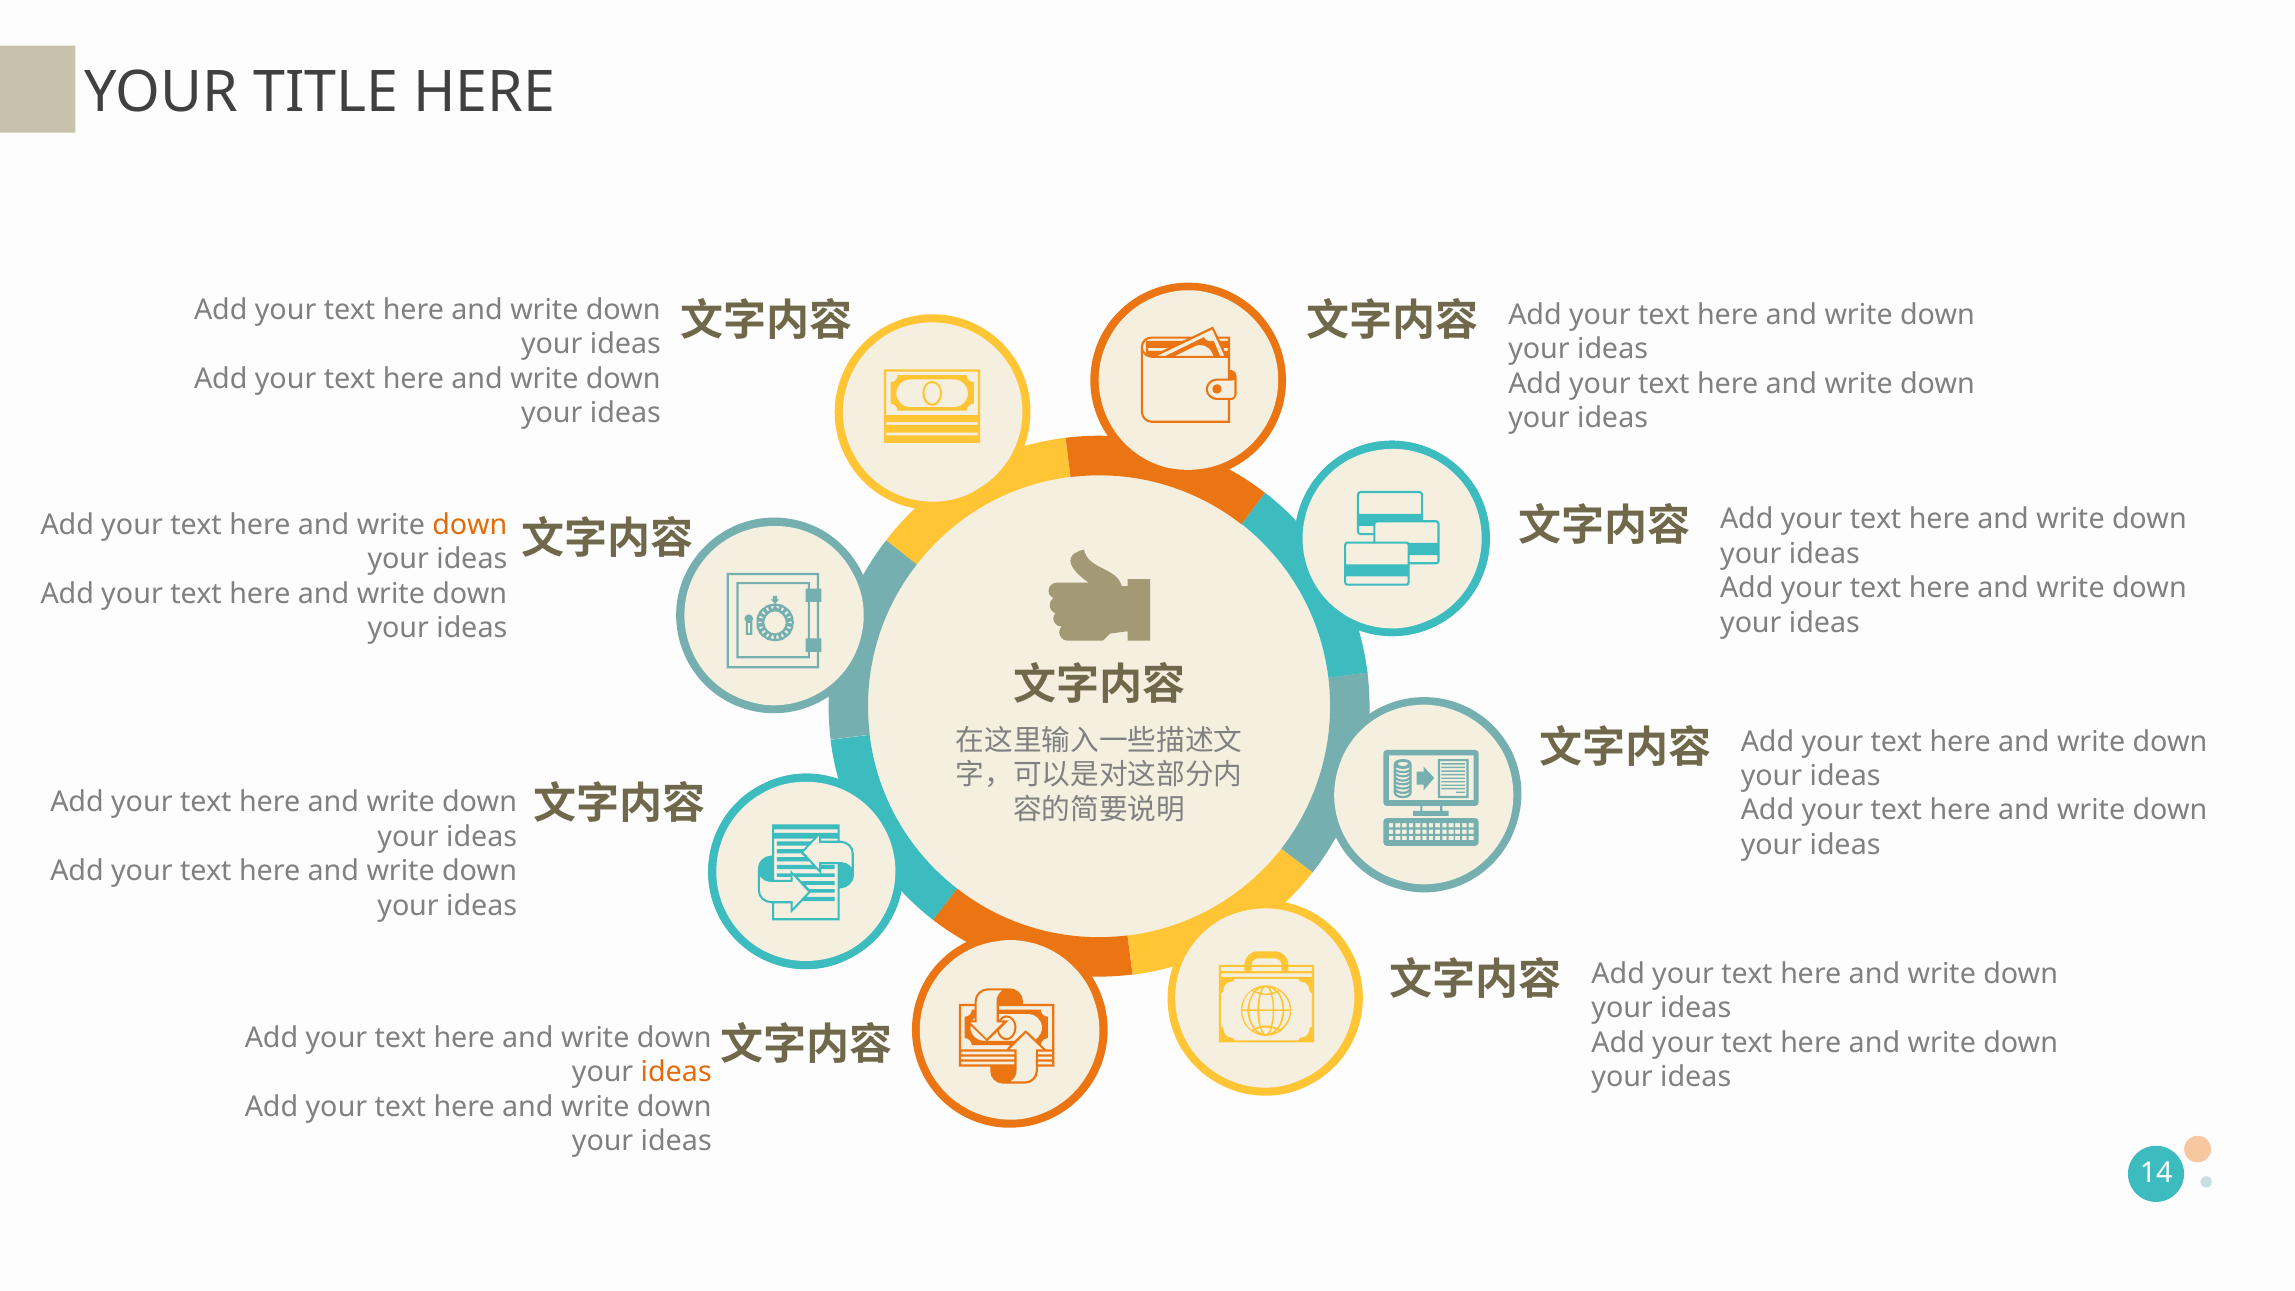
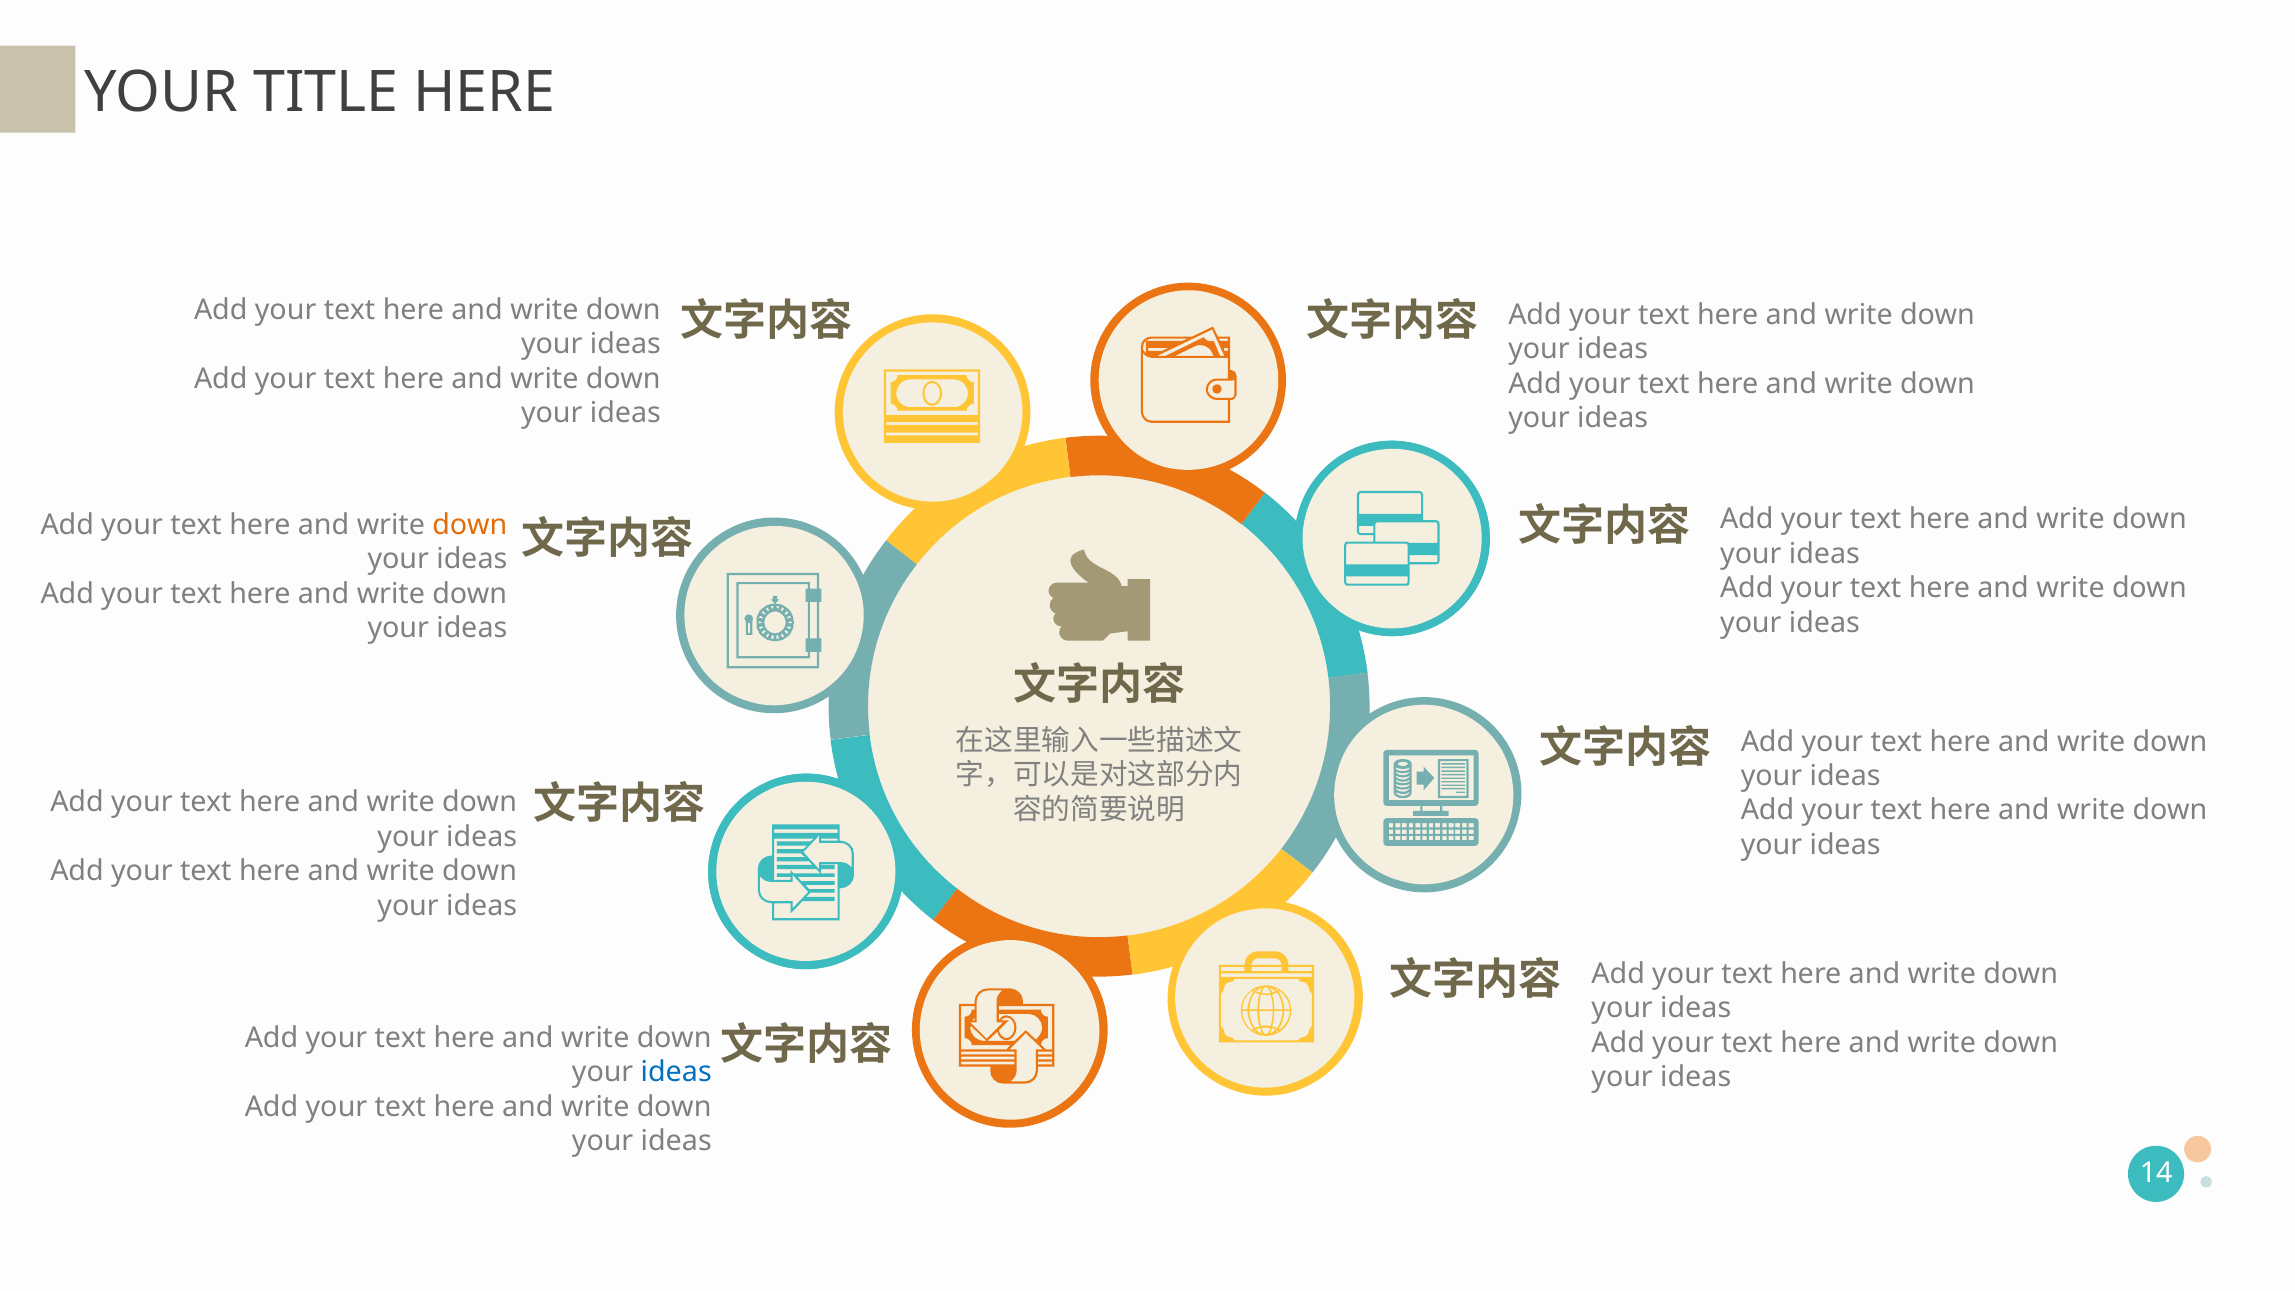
ideas at (676, 1072) colour: orange -> blue
